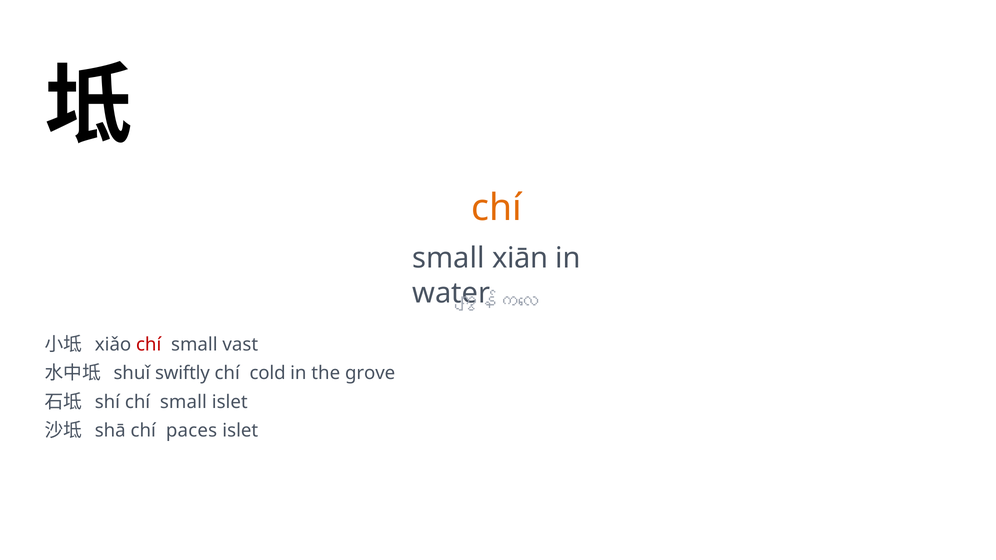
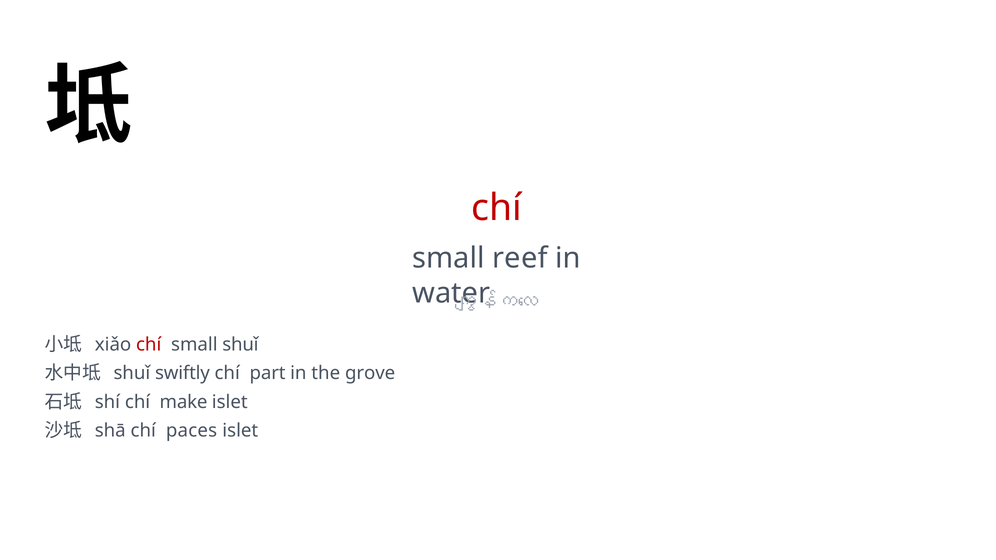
chí at (497, 208) colour: orange -> red
xiān: xiān -> reef
small vast: vast -> shuǐ
cold: cold -> part
shí chí small: small -> make
